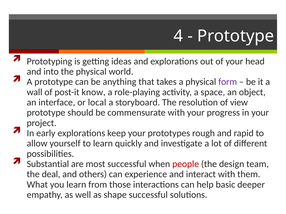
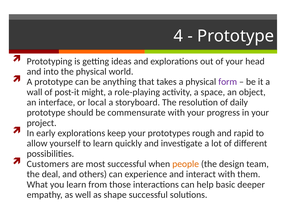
know: know -> might
view: view -> daily
Substantial: Substantial -> Customers
people colour: red -> orange
